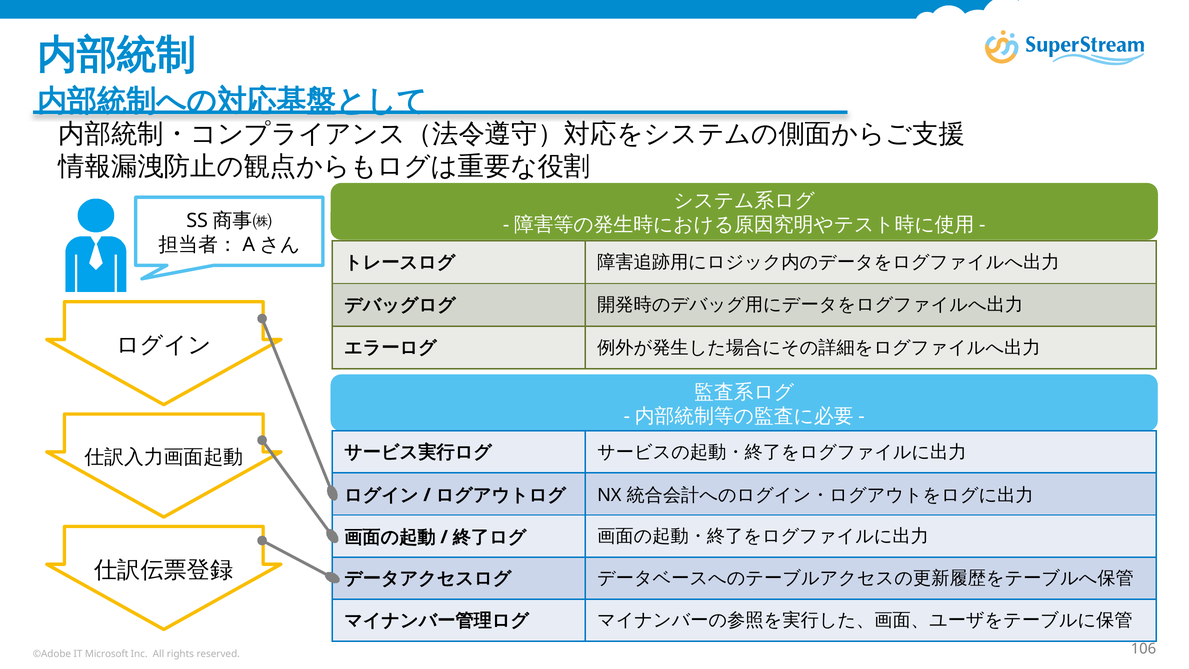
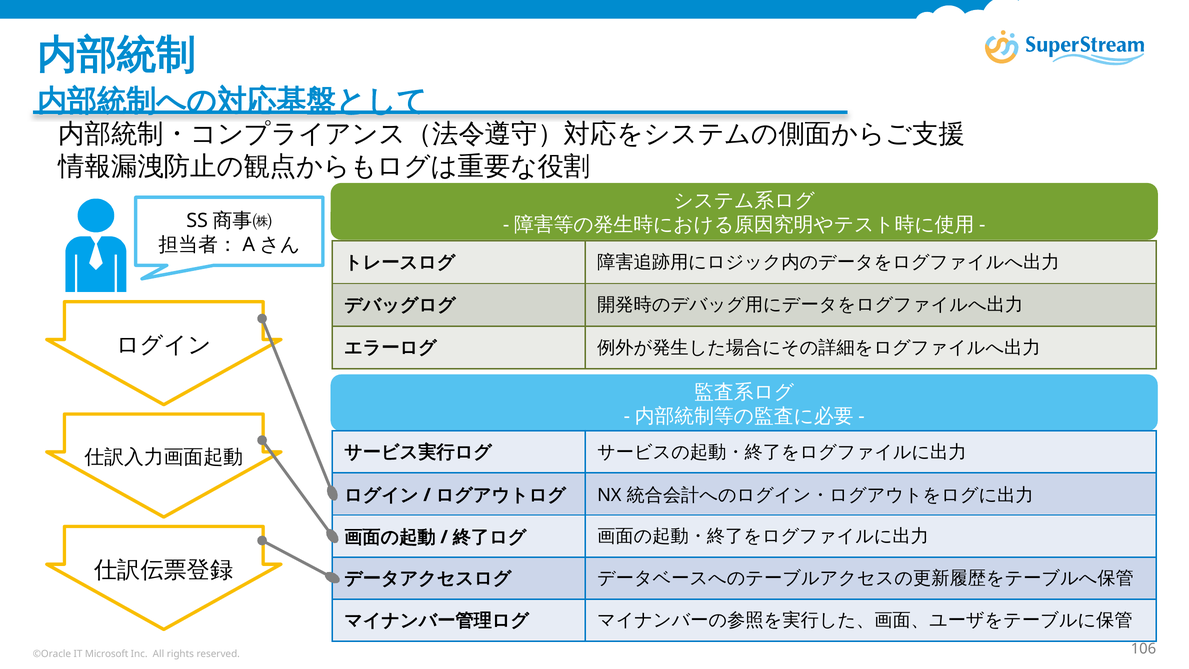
©Adobe: ©Adobe -> ©Oracle
